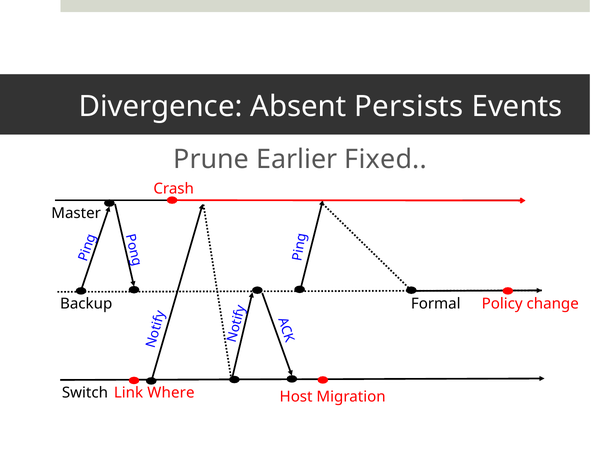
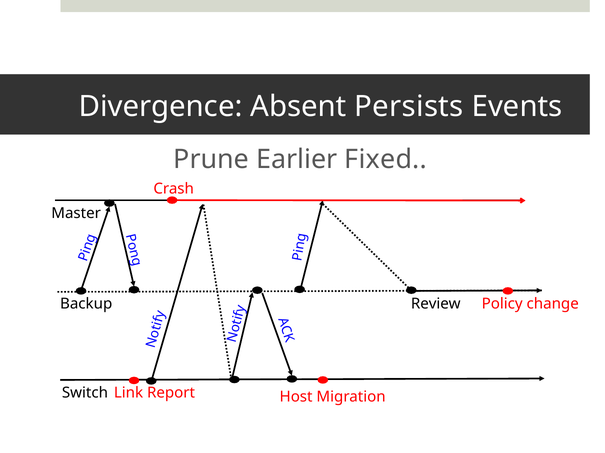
Formal: Formal -> Review
Where: Where -> Report
